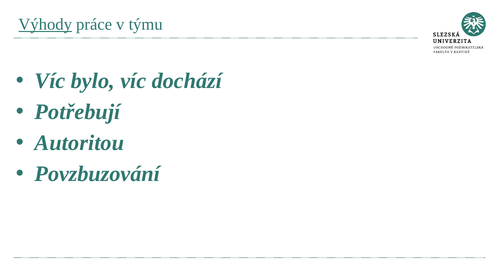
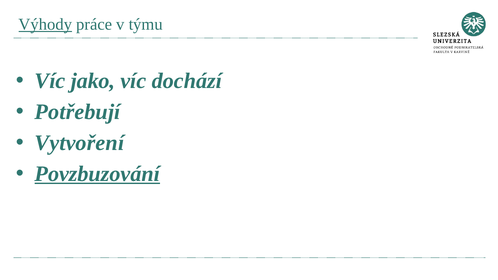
bylo: bylo -> jako
Autoritou: Autoritou -> Vytvoření
Povzbuzování underline: none -> present
